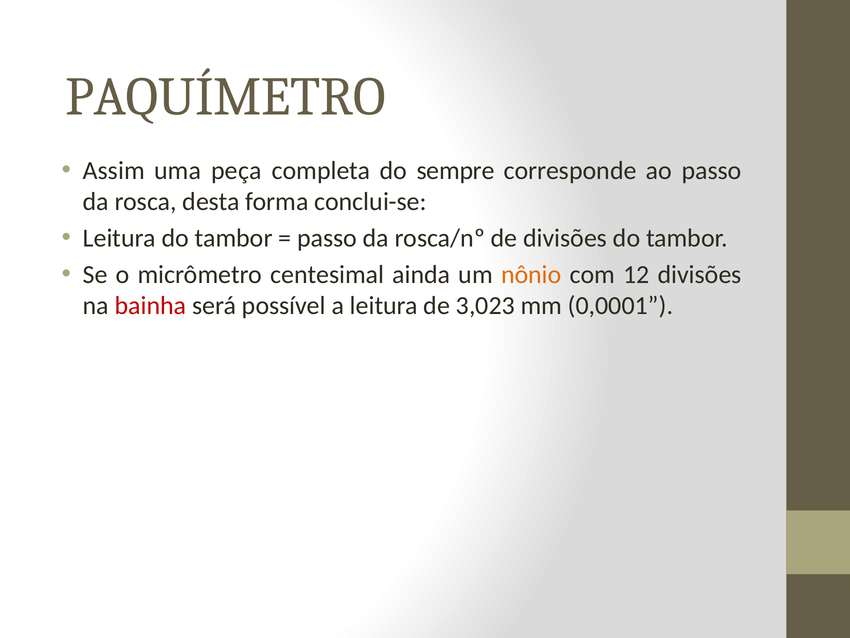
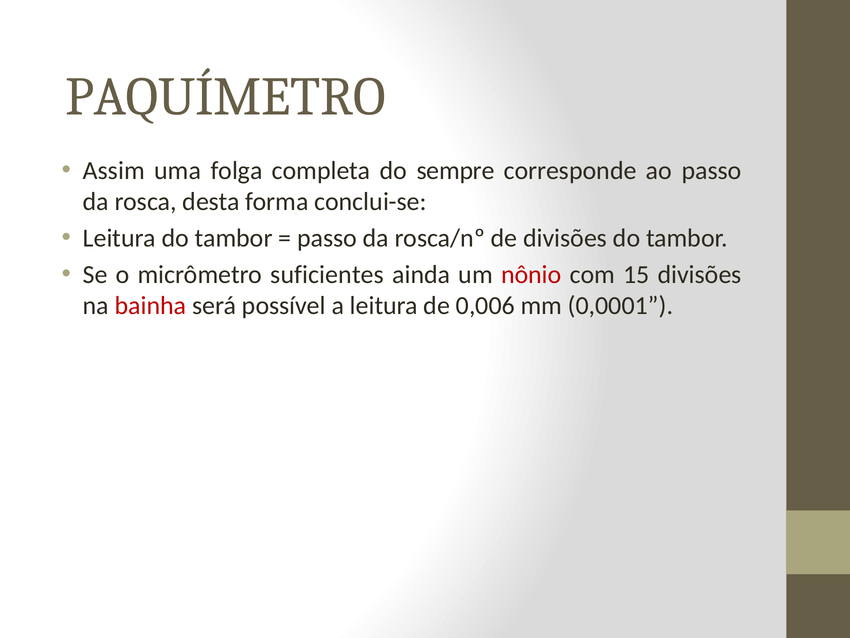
peça: peça -> folga
centesimal: centesimal -> suficientes
nônio colour: orange -> red
12: 12 -> 15
3,023: 3,023 -> 0,006
